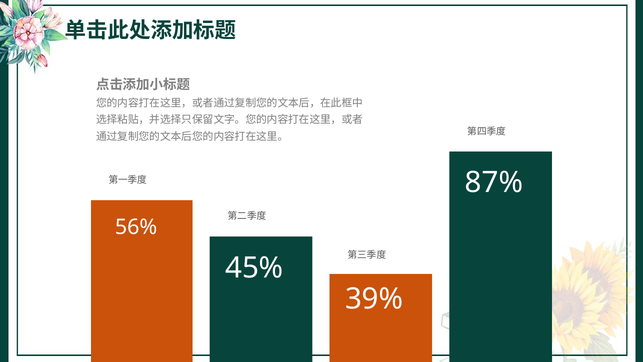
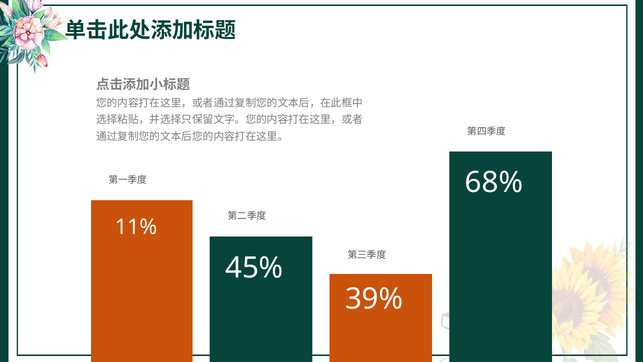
87%: 87% -> 68%
56%: 56% -> 11%
